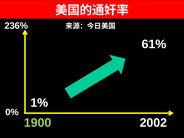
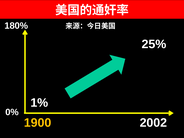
236%: 236% -> 180%
61%: 61% -> 25%
1900 colour: light green -> yellow
